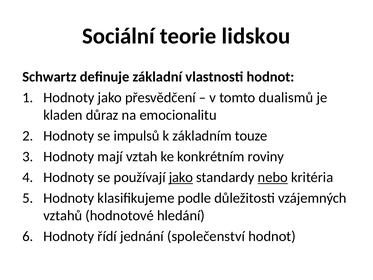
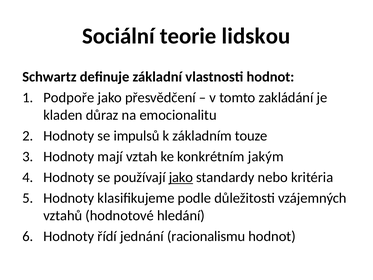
Hodnoty at (69, 98): Hodnoty -> Podpoře
dualismů: dualismů -> zakládání
roviny: roviny -> jakým
nebo underline: present -> none
společenství: společenství -> racionalismu
